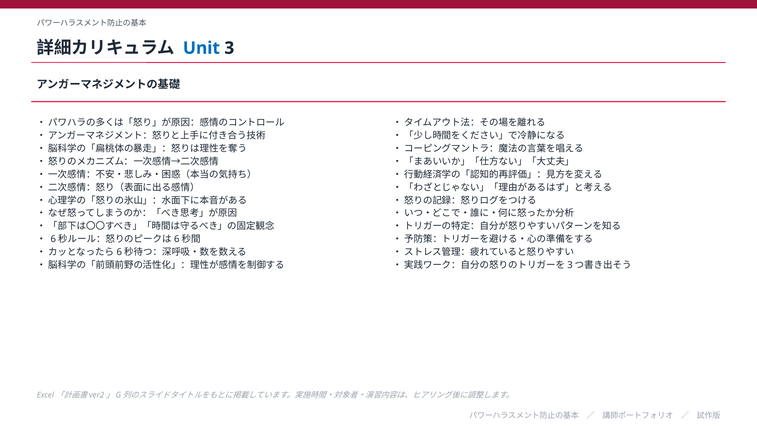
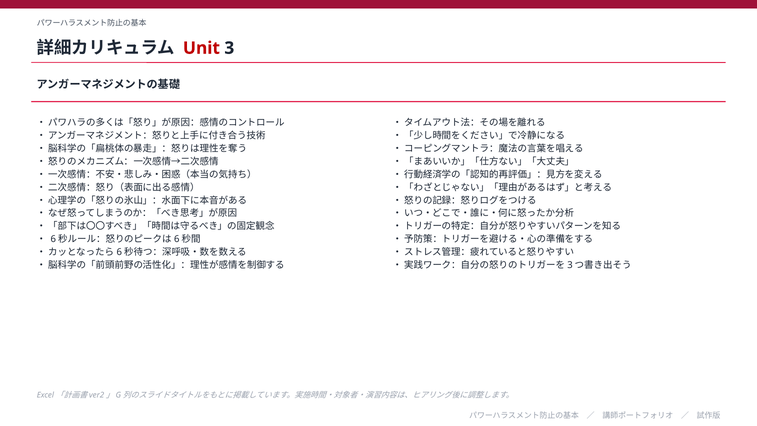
Unit colour: blue -> red
